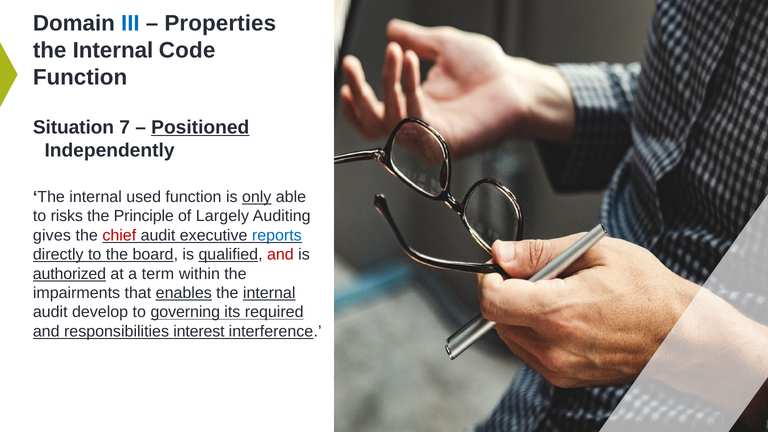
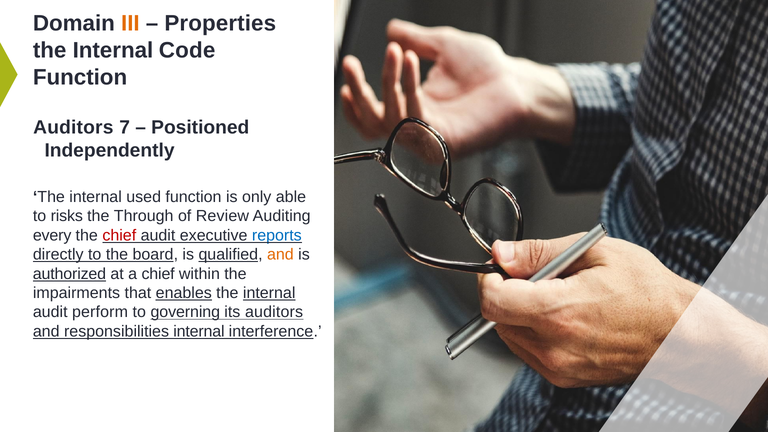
III colour: blue -> orange
Situation at (73, 127): Situation -> Auditors
Positioned underline: present -> none
only underline: present -> none
Principle: Principle -> Through
Largely: Largely -> Review
gives: gives -> every
and at (280, 255) colour: red -> orange
a term: term -> chief
develop: develop -> perform
its required: required -> auditors
responsibilities interest: interest -> internal
